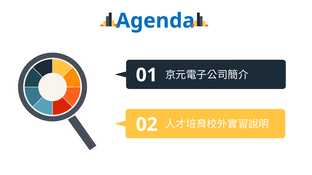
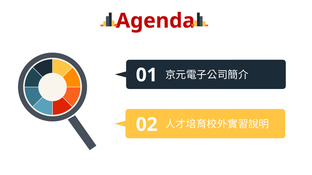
Agenda colour: blue -> red
